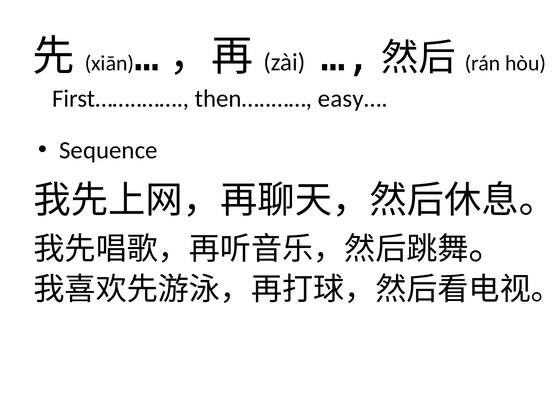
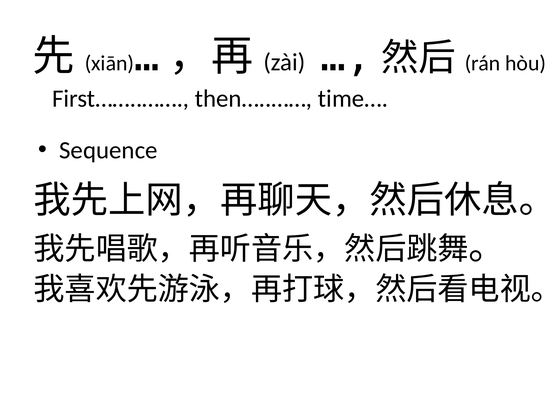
easy…: easy… -> time…
